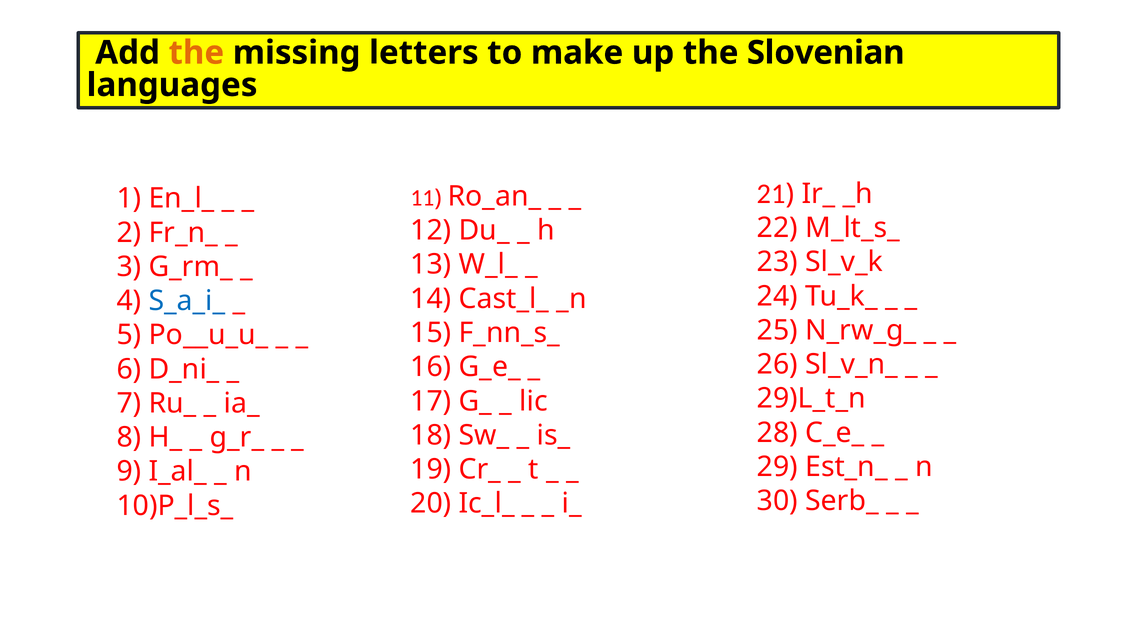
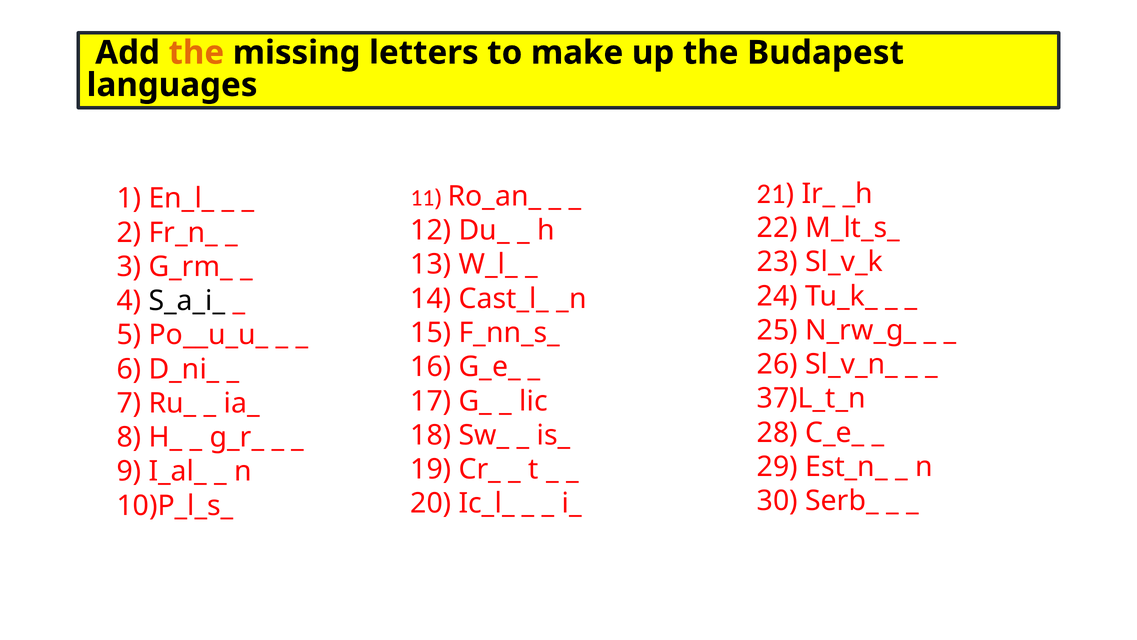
Slovenian: Slovenian -> Budapest
S_a_i_ colour: blue -> black
29)L_t_n: 29)L_t_n -> 37)L_t_n
